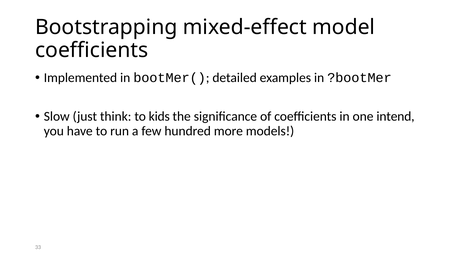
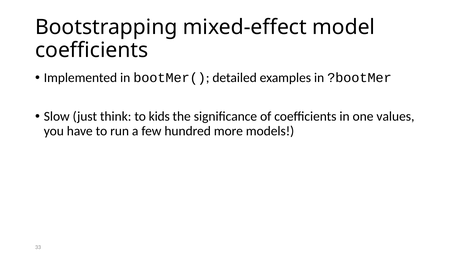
intend: intend -> values
